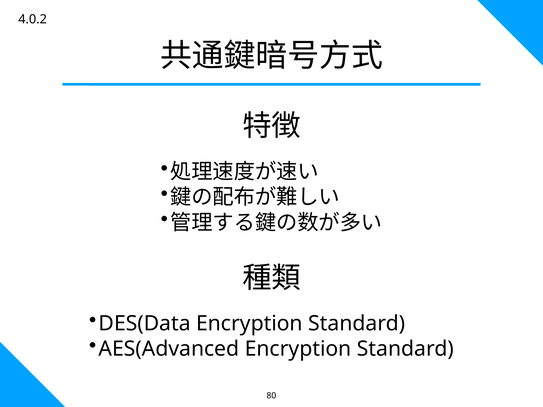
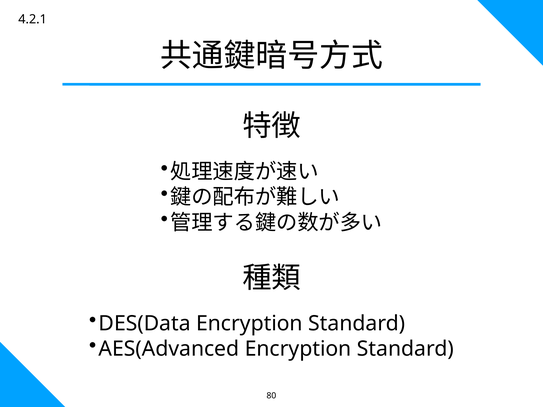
4.0.2: 4.0.2 -> 4.2.1
